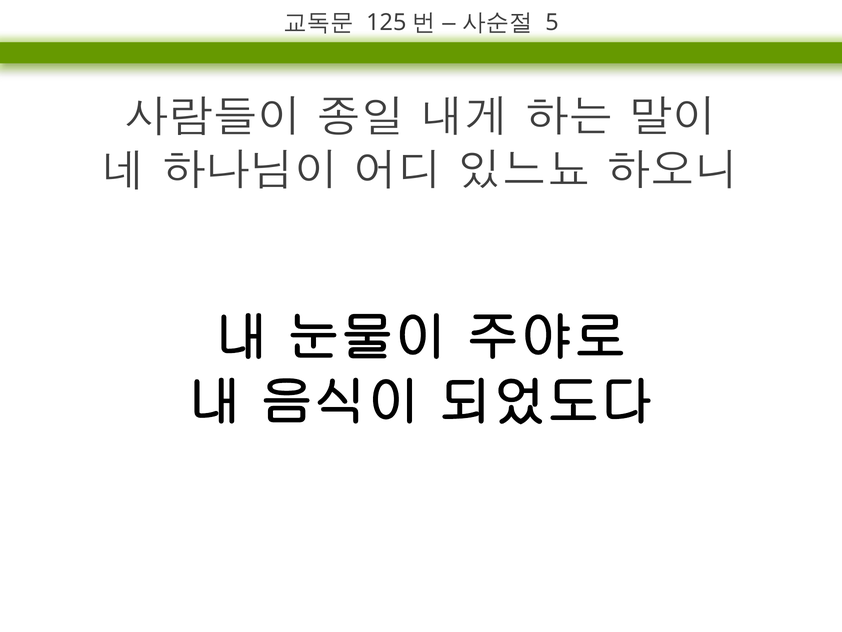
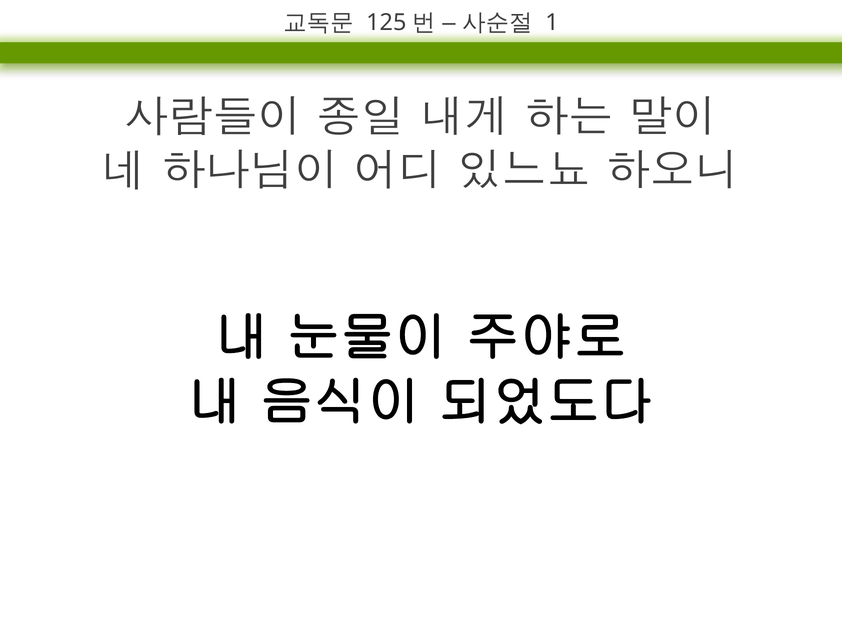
5: 5 -> 1
